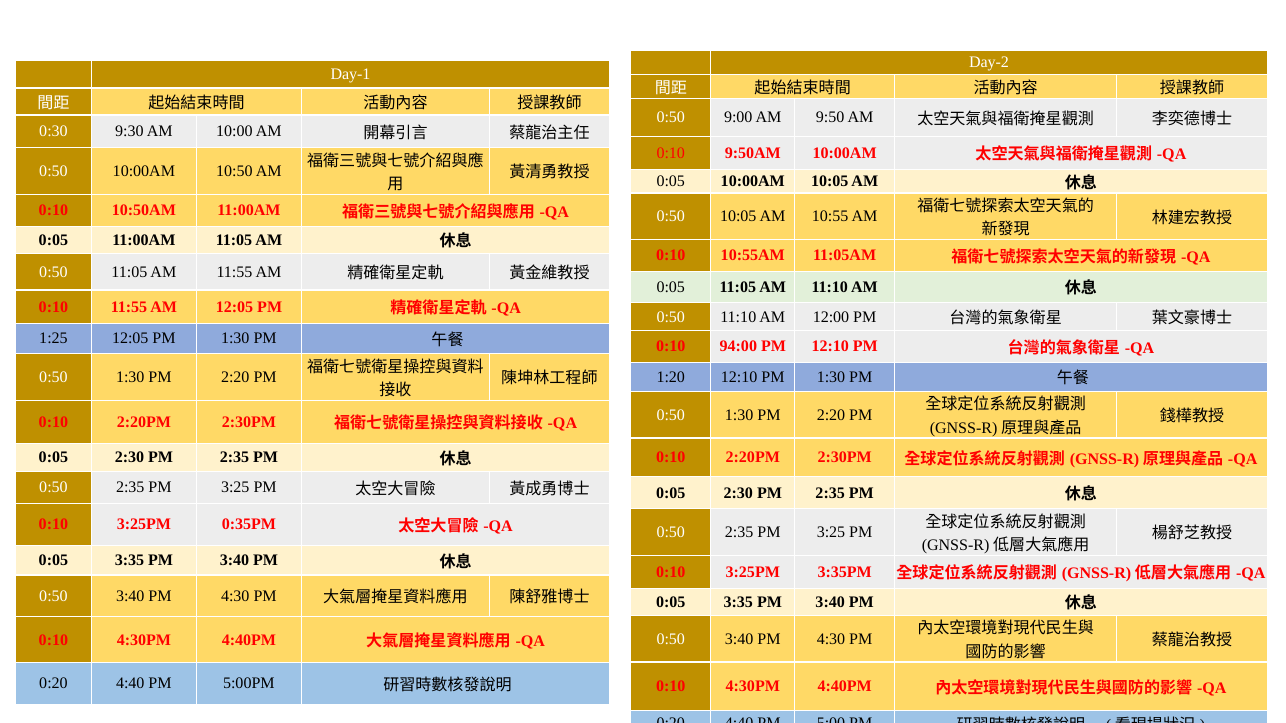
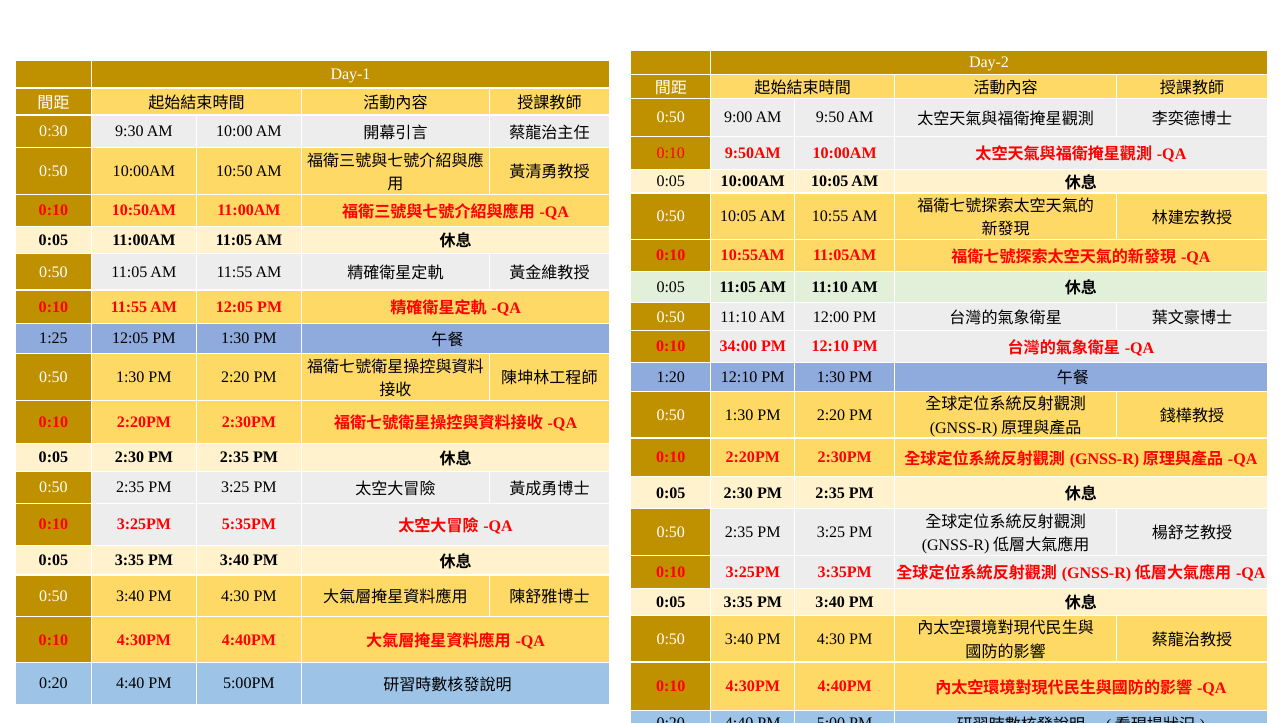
94:00: 94:00 -> 34:00
0:35PM: 0:35PM -> 5:35PM
